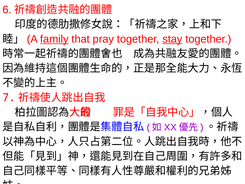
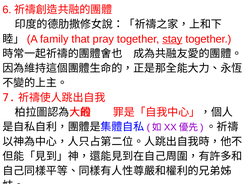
family underline: present -> none
